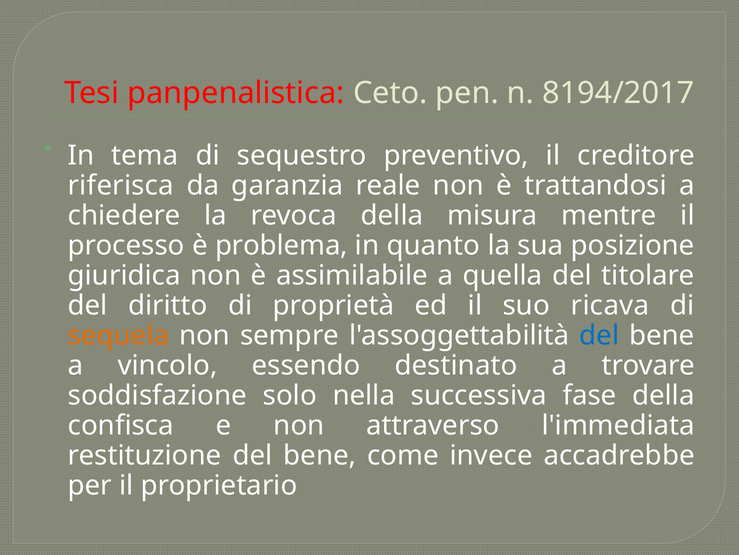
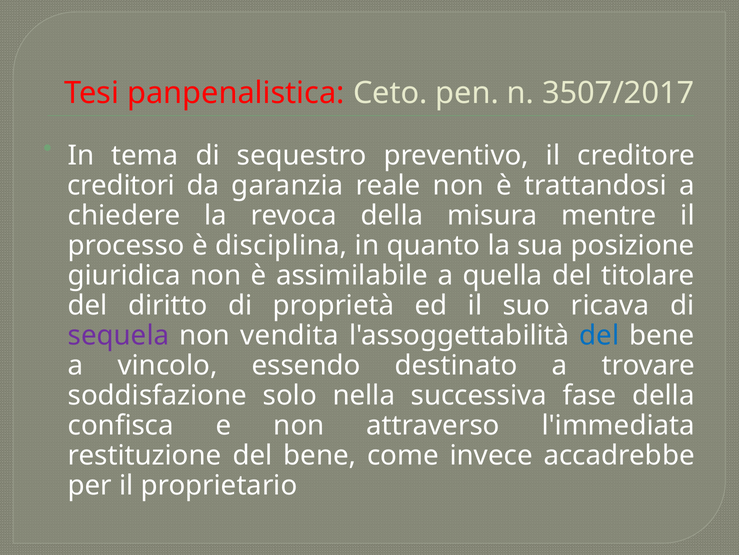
8194/2017: 8194/2017 -> 3507/2017
riferisca: riferisca -> creditori
problema: problema -> disciplina
sequela colour: orange -> purple
sempre: sempre -> vendita
